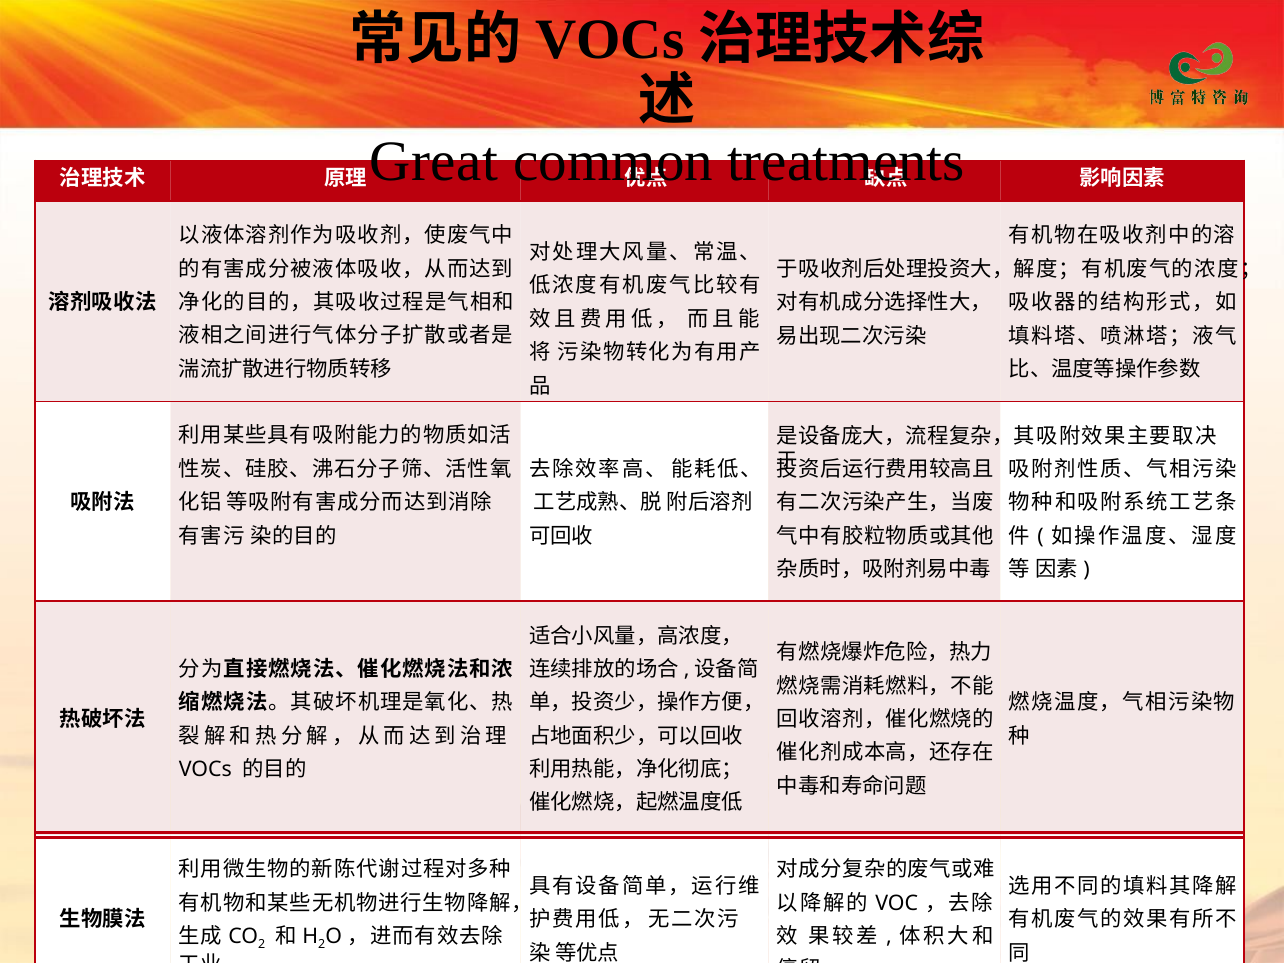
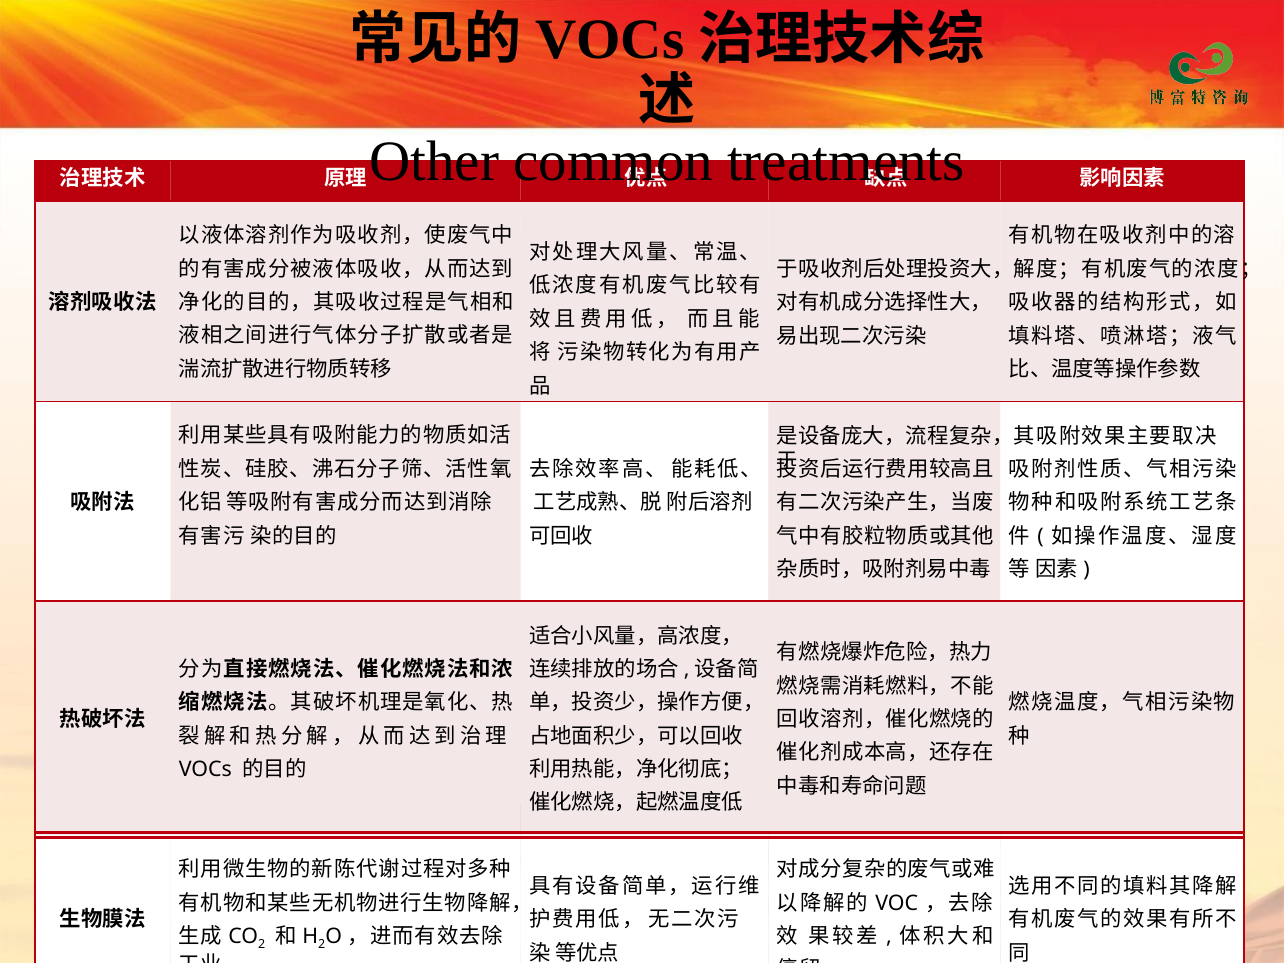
Great: Great -> Other
